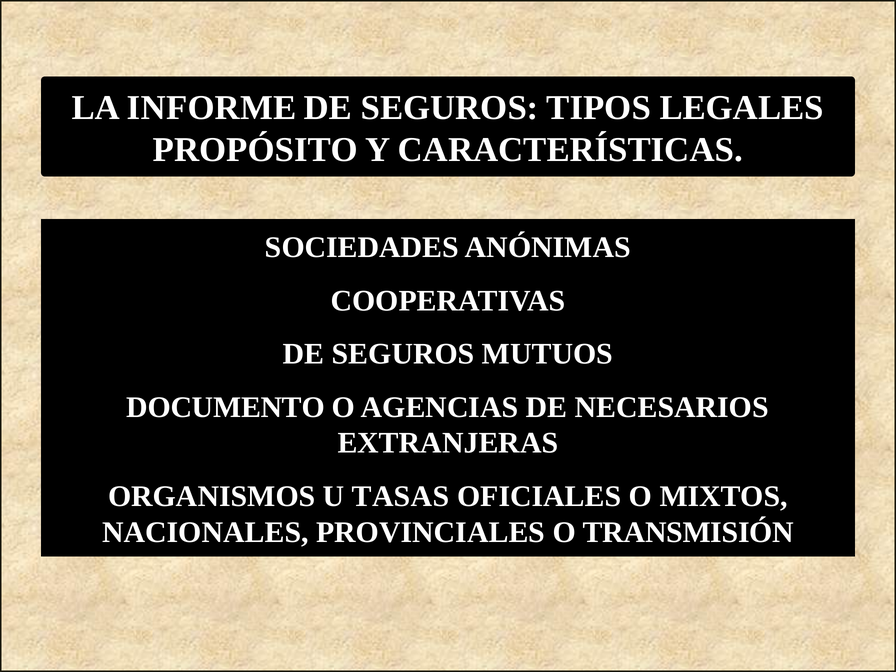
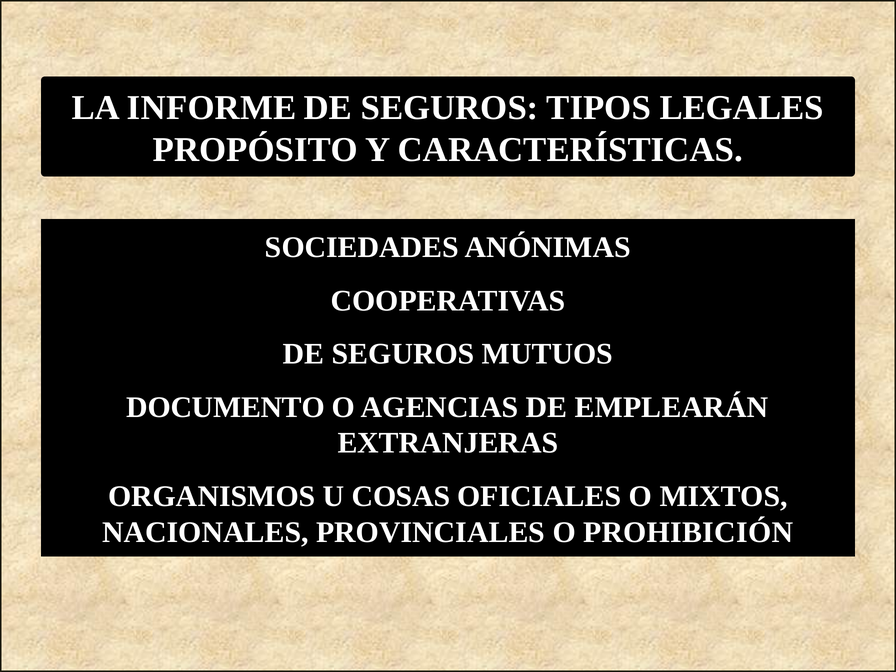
NECESARIOS: NECESARIOS -> EMPLEARÁN
TASAS: TASAS -> COSAS
TRANSMISIÓN: TRANSMISIÓN -> PROHIBICIÓN
